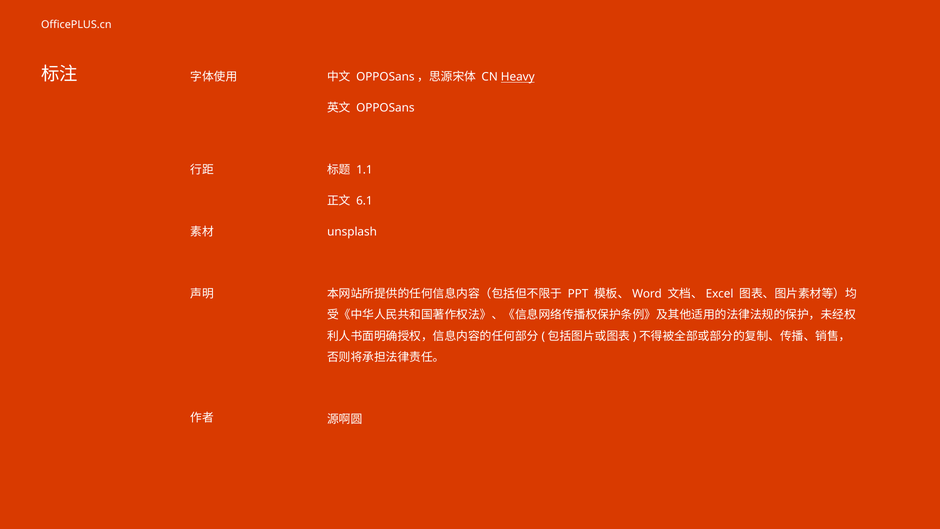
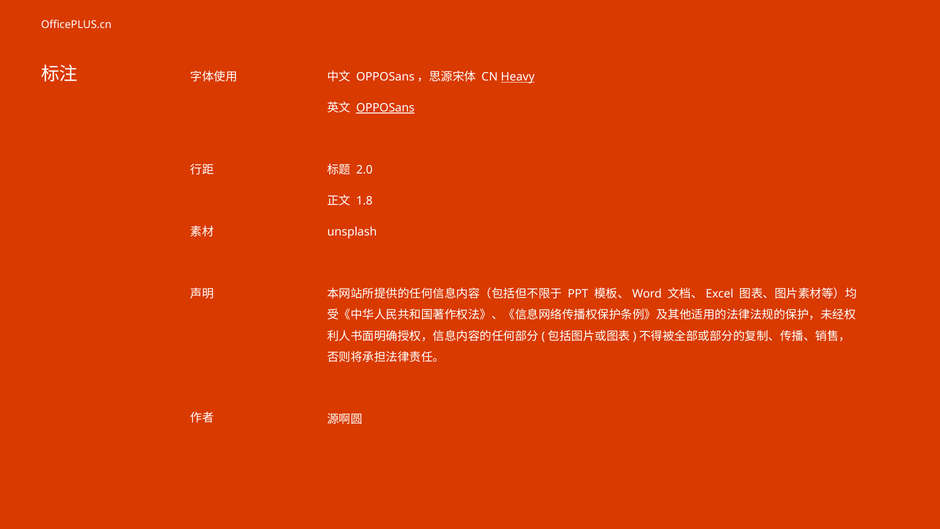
OPPOSans underline: none -> present
1.1: 1.1 -> 2.0
6.1: 6.1 -> 1.8
